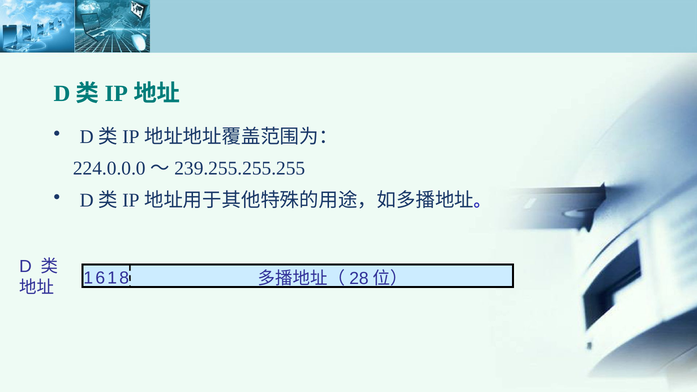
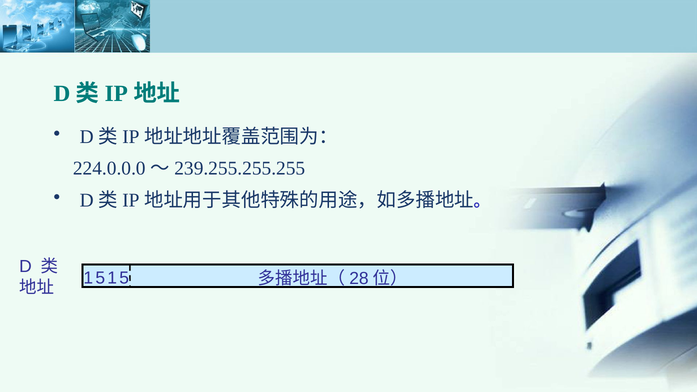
6 at (100, 278): 6 -> 5
8 at (124, 278): 8 -> 5
